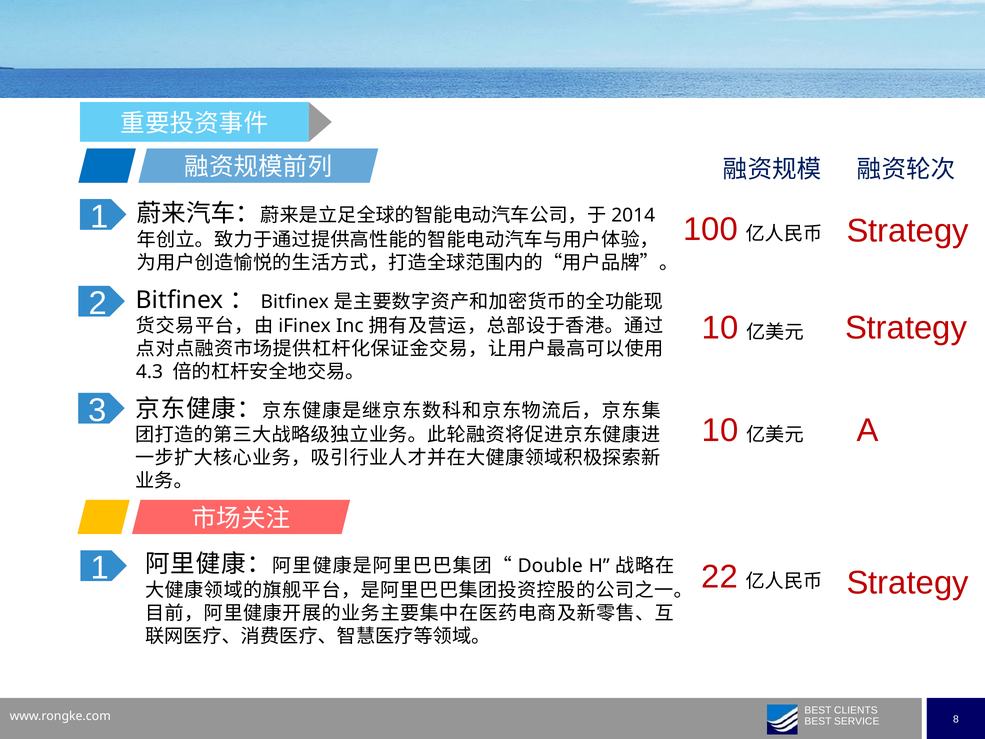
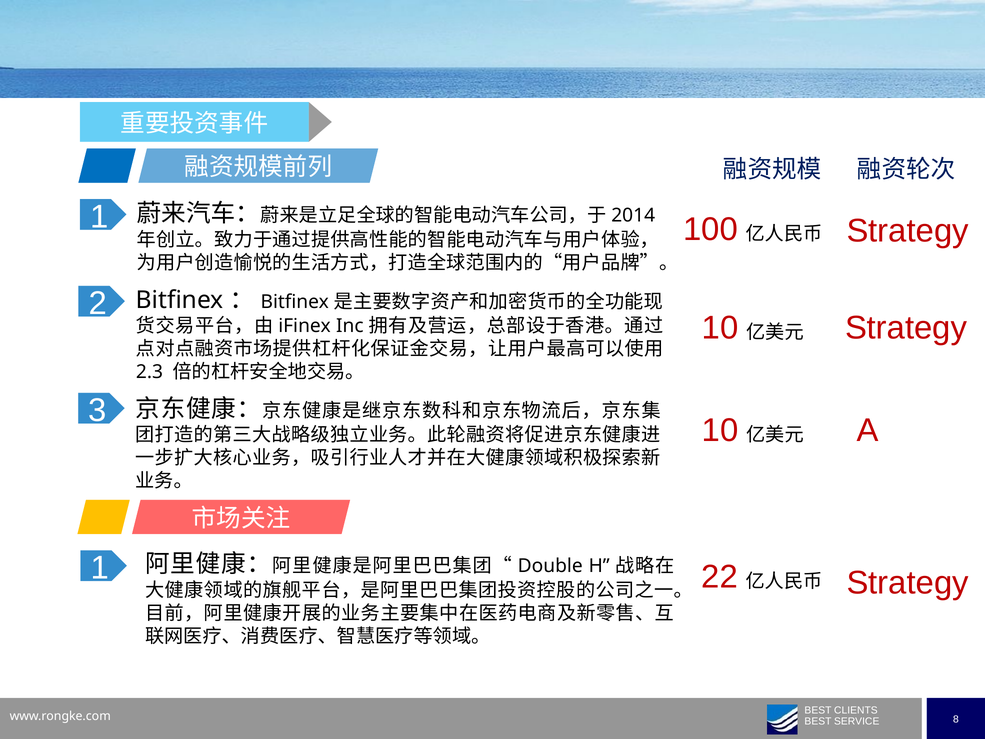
4.3: 4.3 -> 2.3
